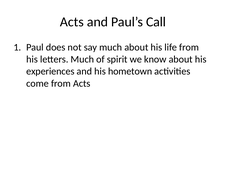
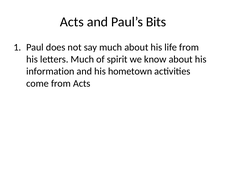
Call: Call -> Bits
experiences: experiences -> information
